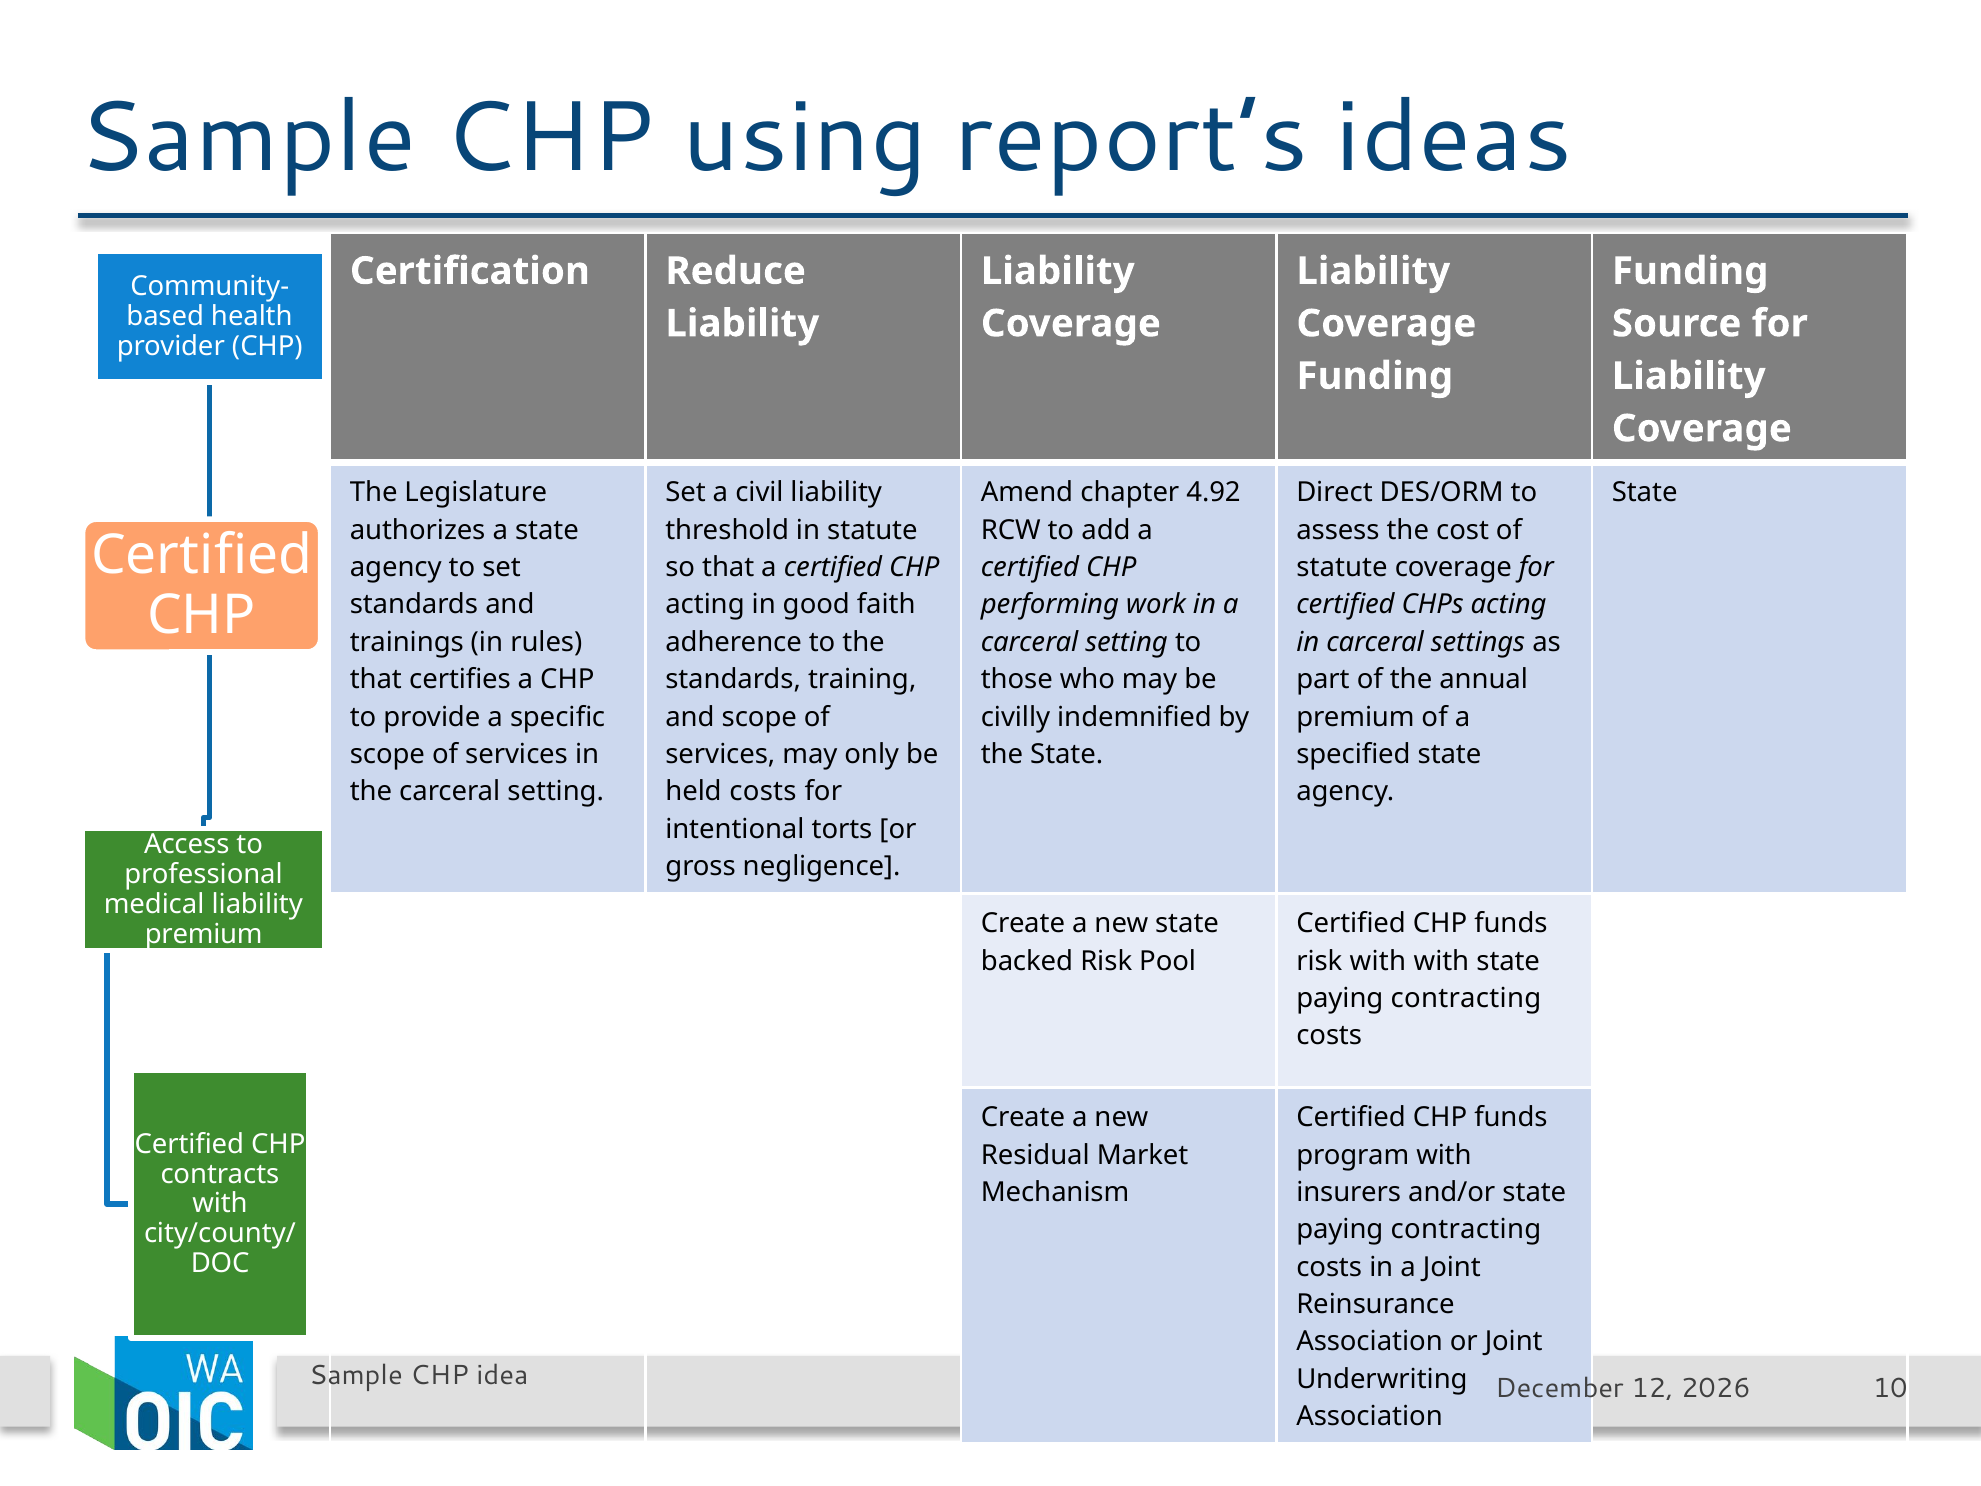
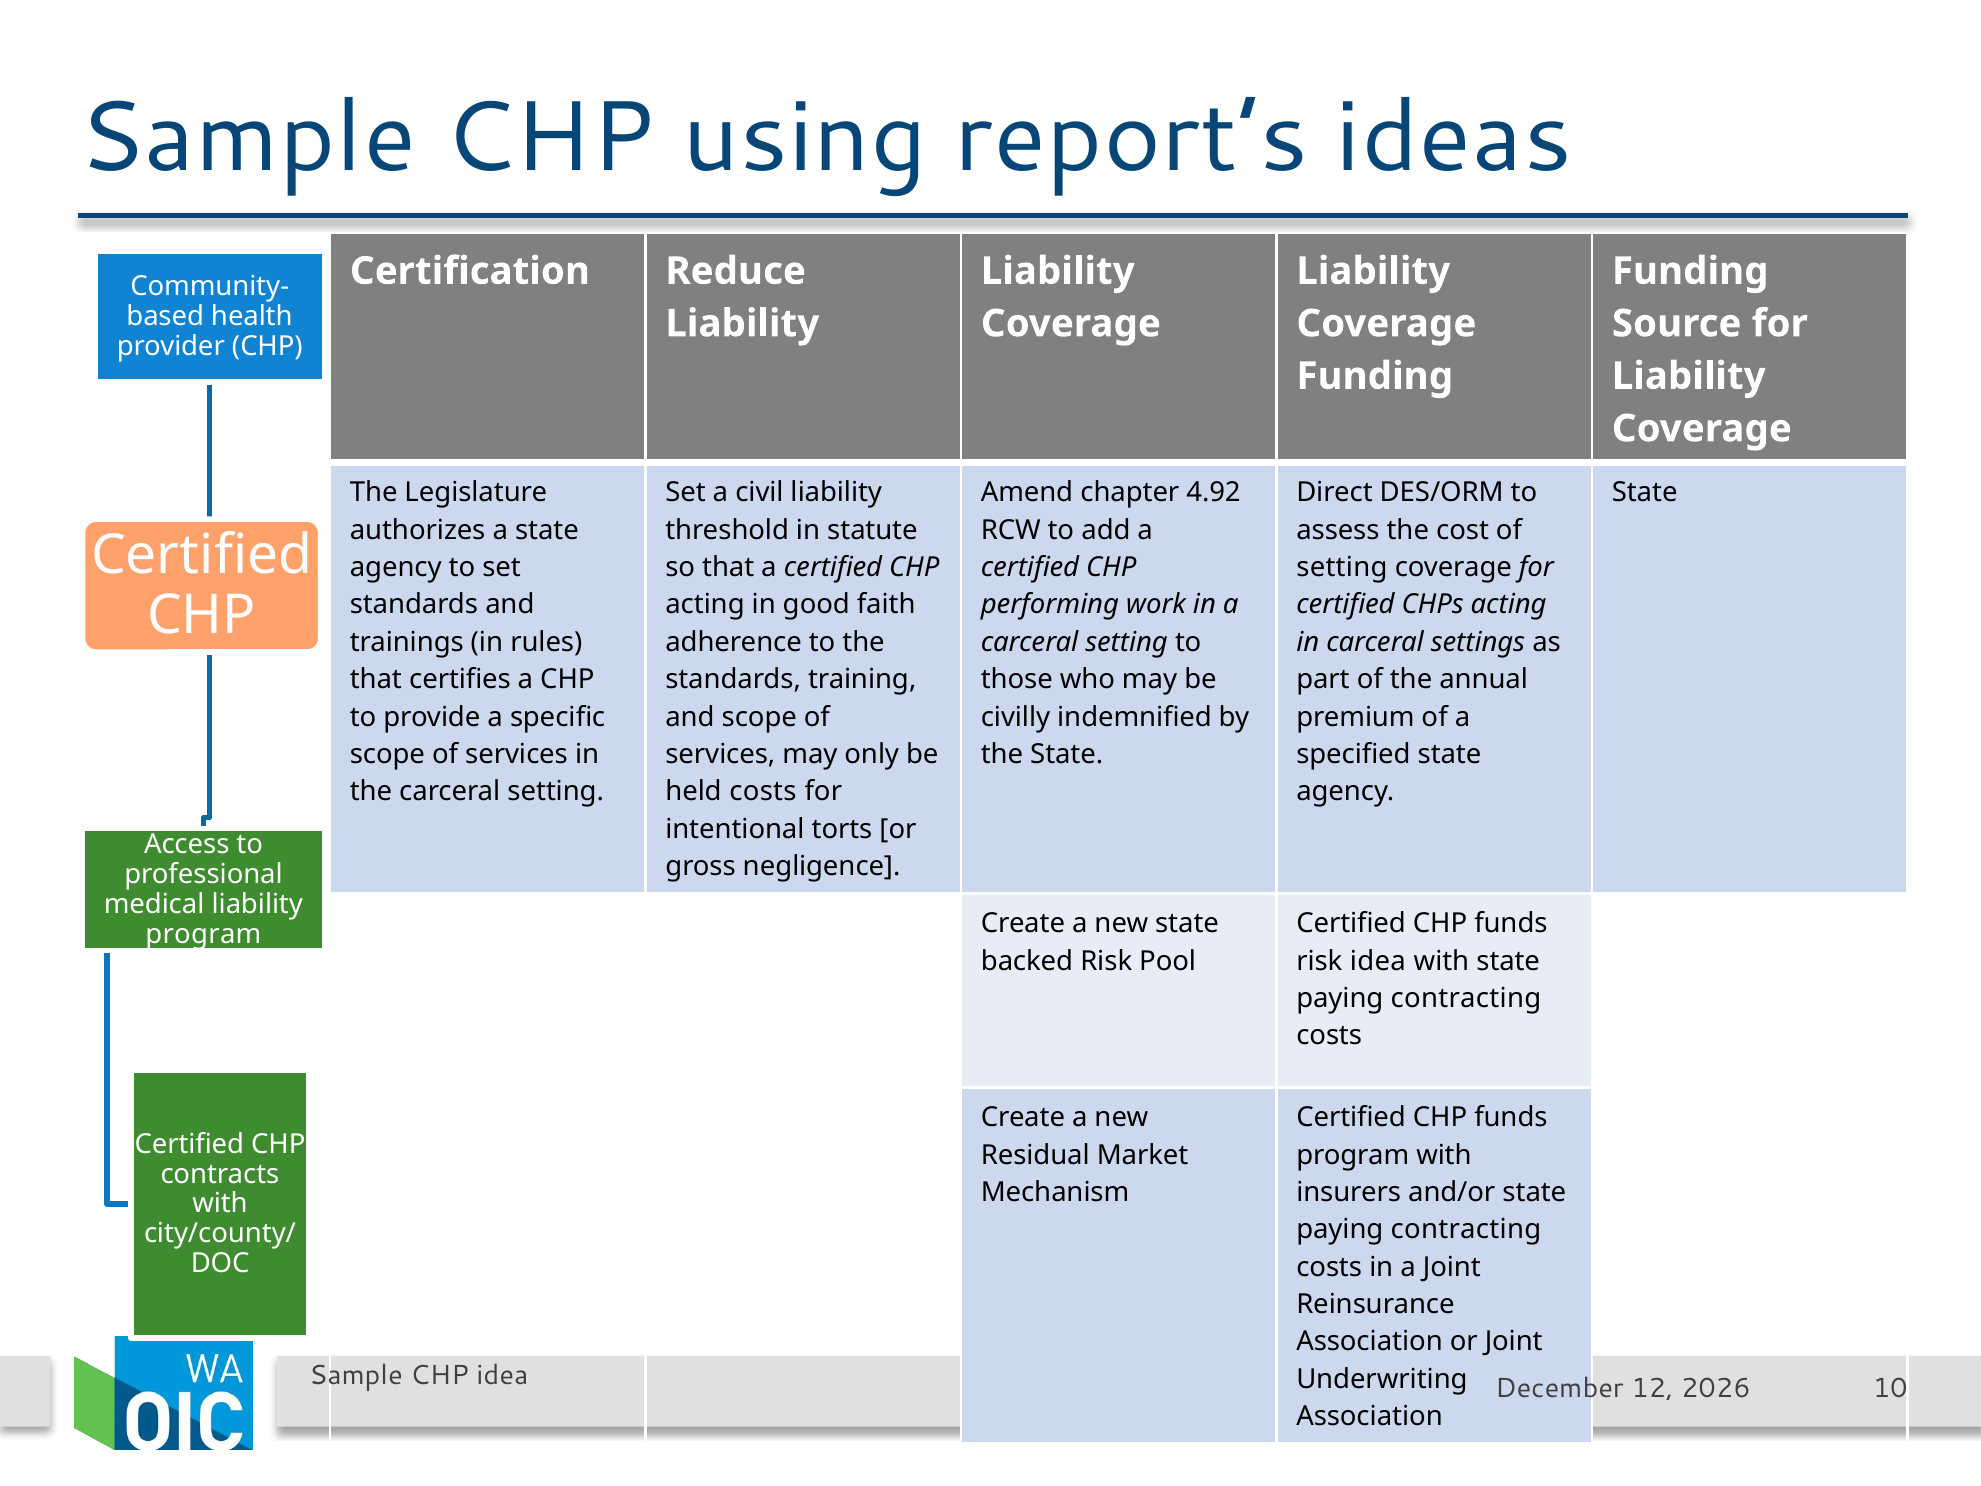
statute at (1342, 567): statute -> setting
premium at (204, 934): premium -> program
risk with: with -> idea
